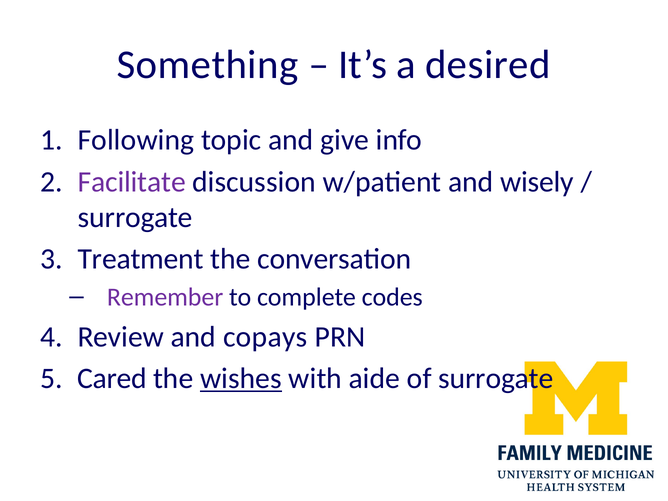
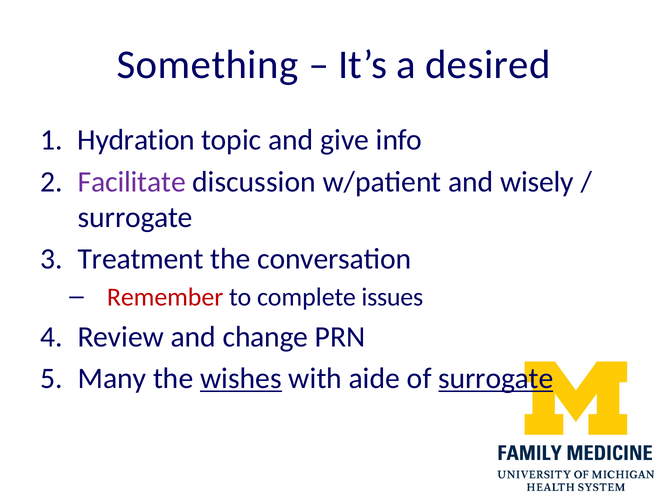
Following: Following -> Hydration
Remember colour: purple -> red
codes: codes -> issues
copays: copays -> change
Cared: Cared -> Many
surrogate at (496, 378) underline: none -> present
